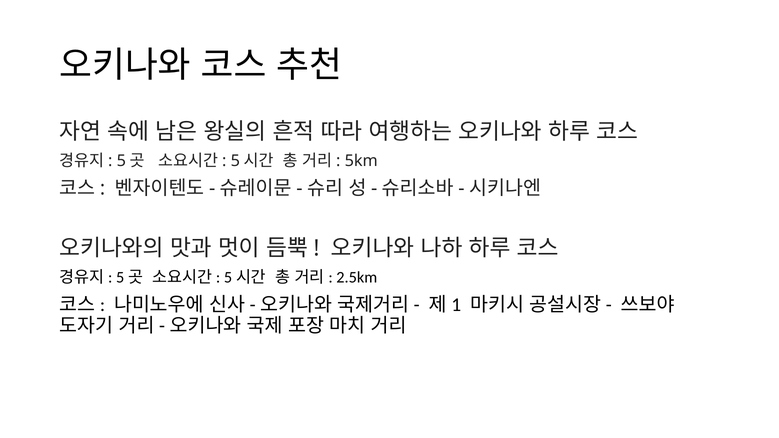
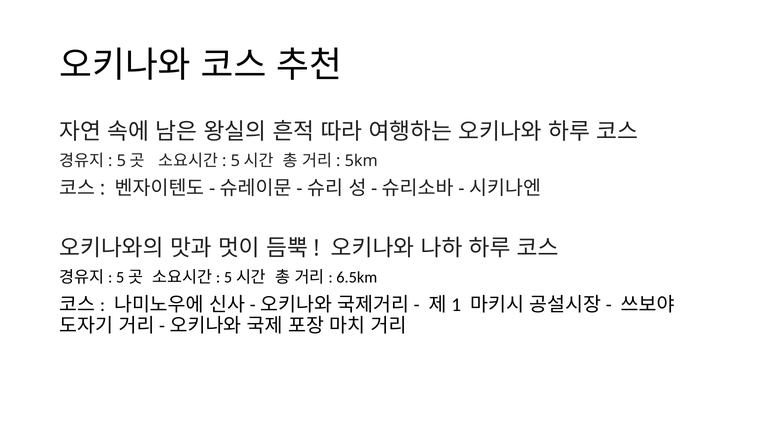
2.5km: 2.5km -> 6.5km
